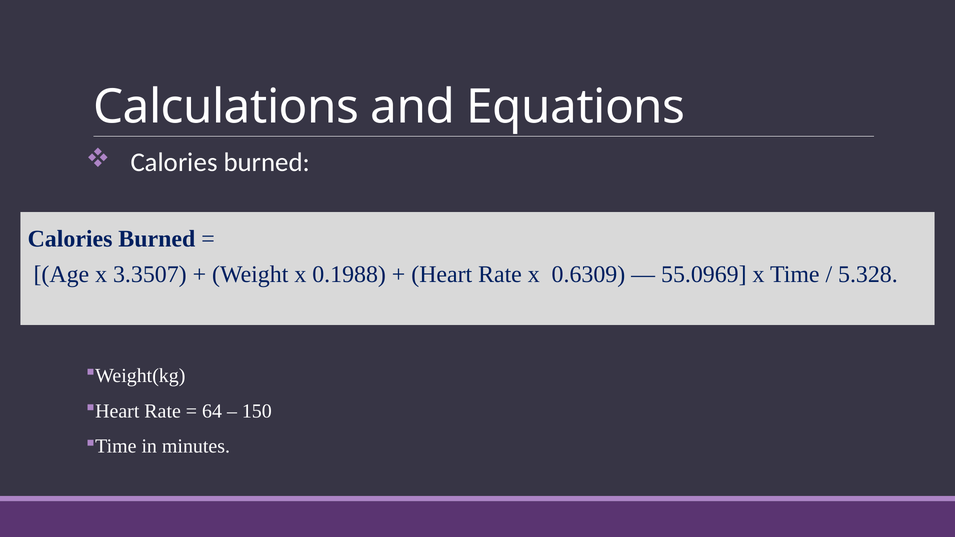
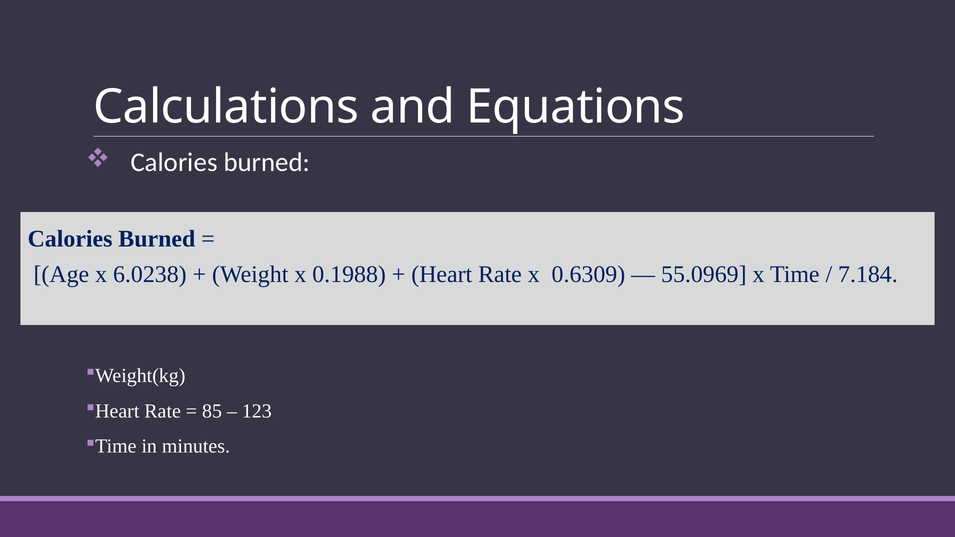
3.3507: 3.3507 -> 6.0238
5.328: 5.328 -> 7.184
64: 64 -> 85
150: 150 -> 123
